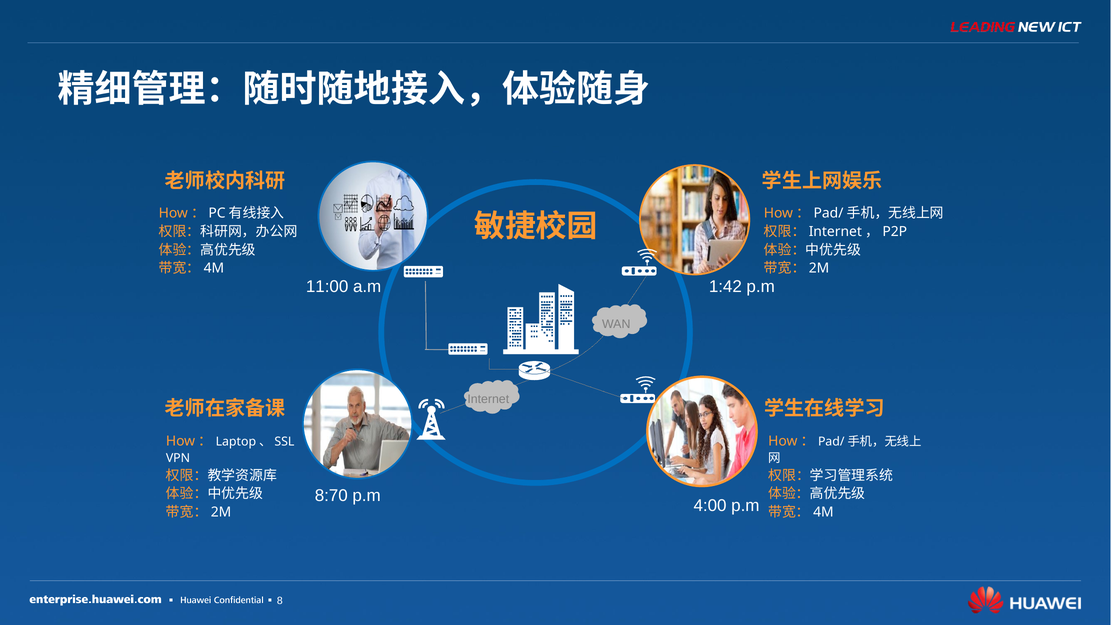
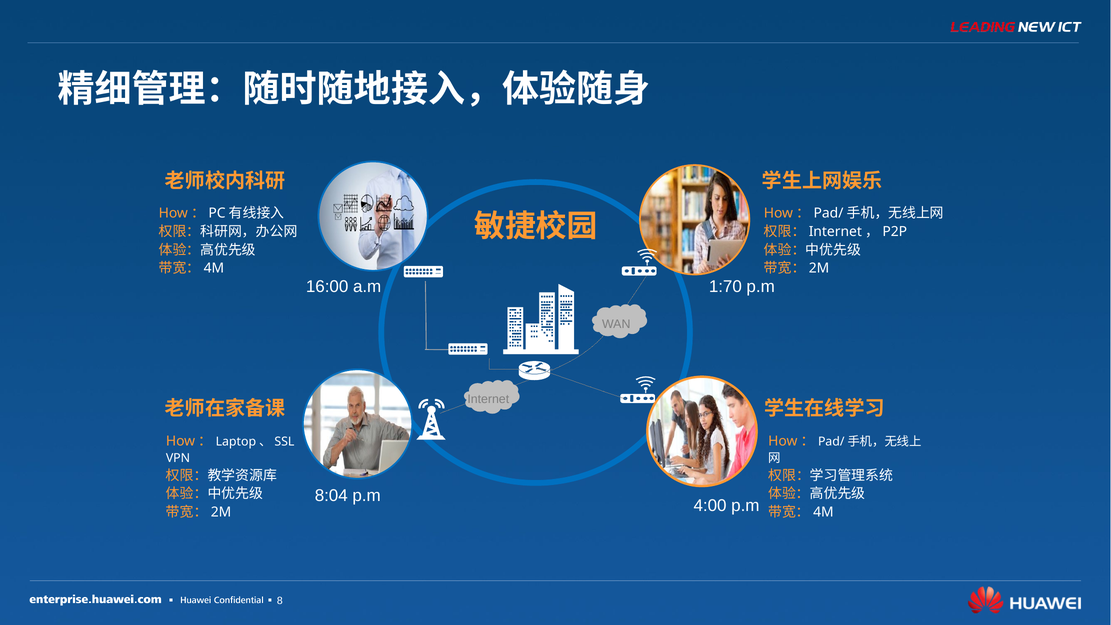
1:42: 1:42 -> 1:70
11:00: 11:00 -> 16:00
8:70: 8:70 -> 8:04
